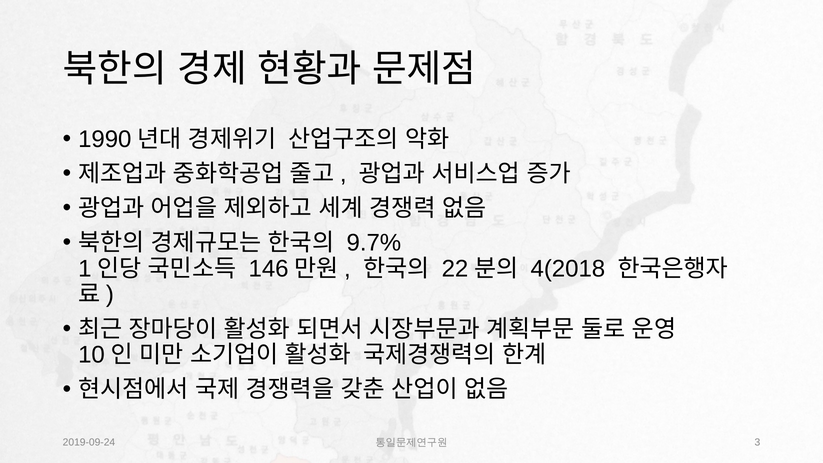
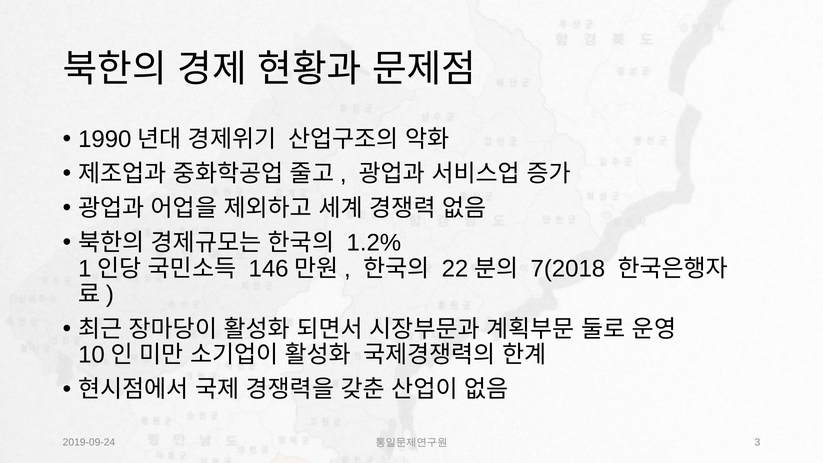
9.7%: 9.7% -> 1.2%
4(2018: 4(2018 -> 7(2018
